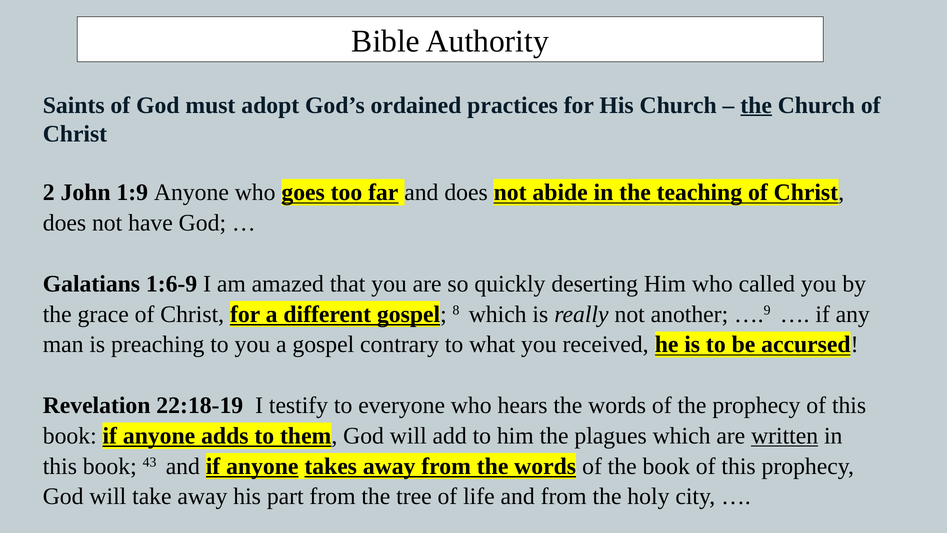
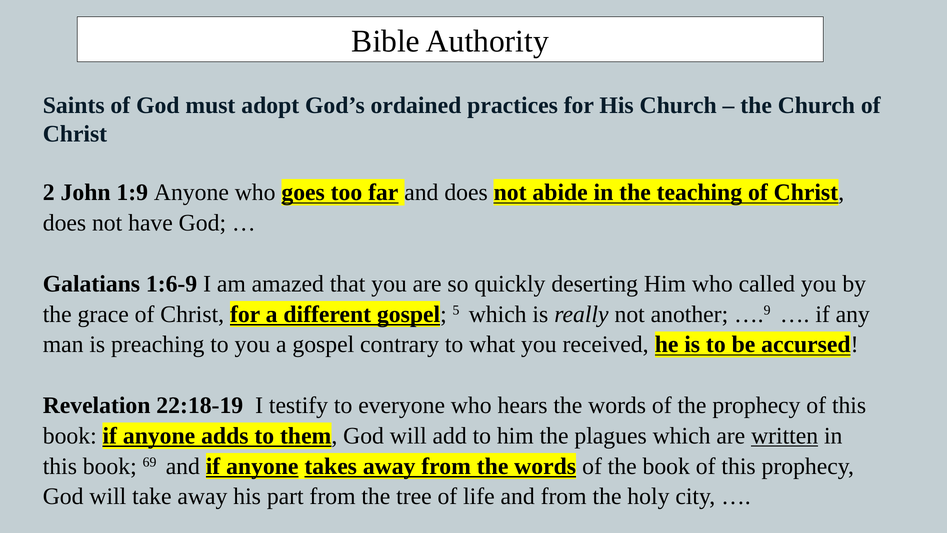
the at (756, 105) underline: present -> none
8: 8 -> 5
43: 43 -> 69
